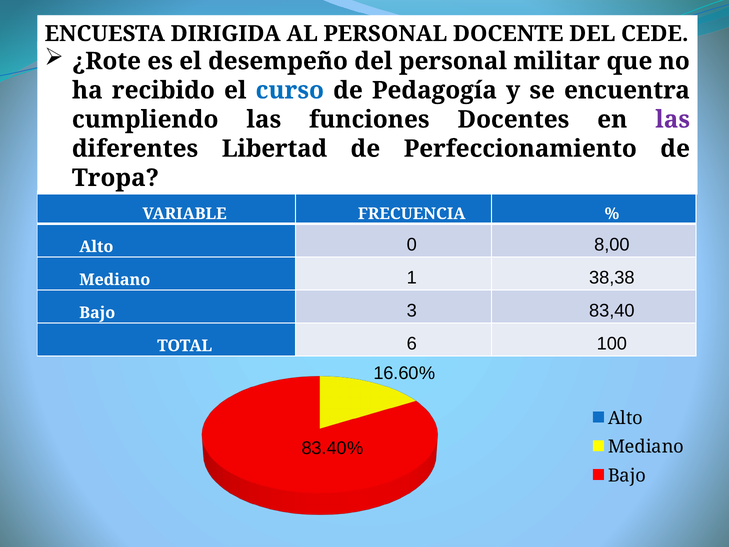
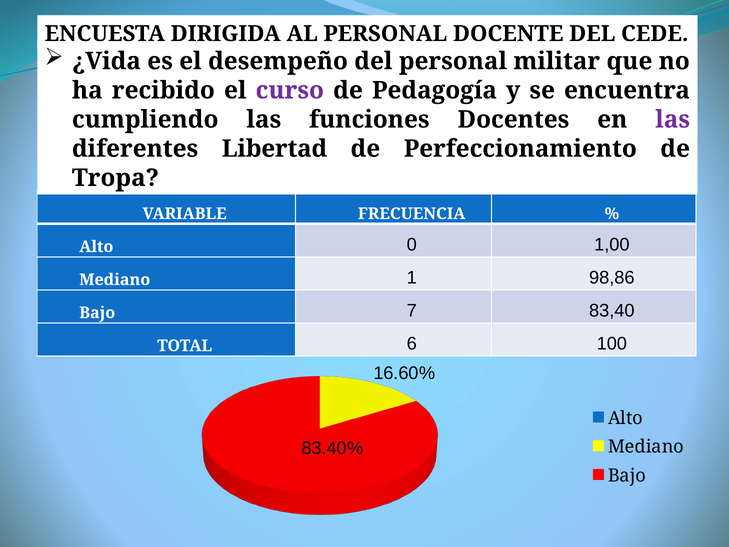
¿Rote: ¿Rote -> ¿Vida
curso colour: blue -> purple
8,00: 8,00 -> 1,00
38,38: 38,38 -> 98,86
3: 3 -> 7
